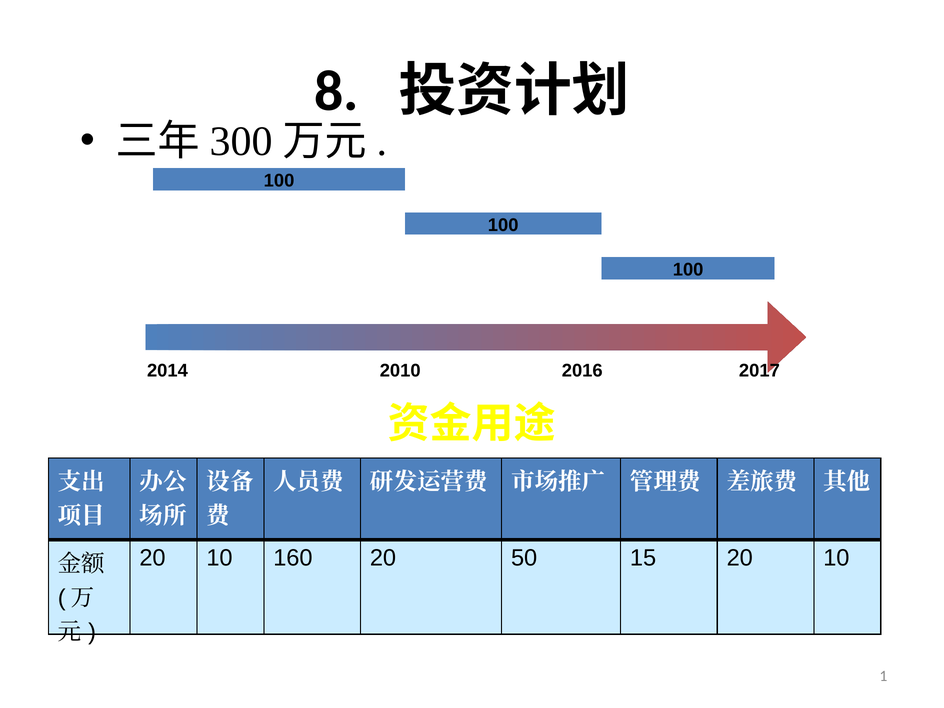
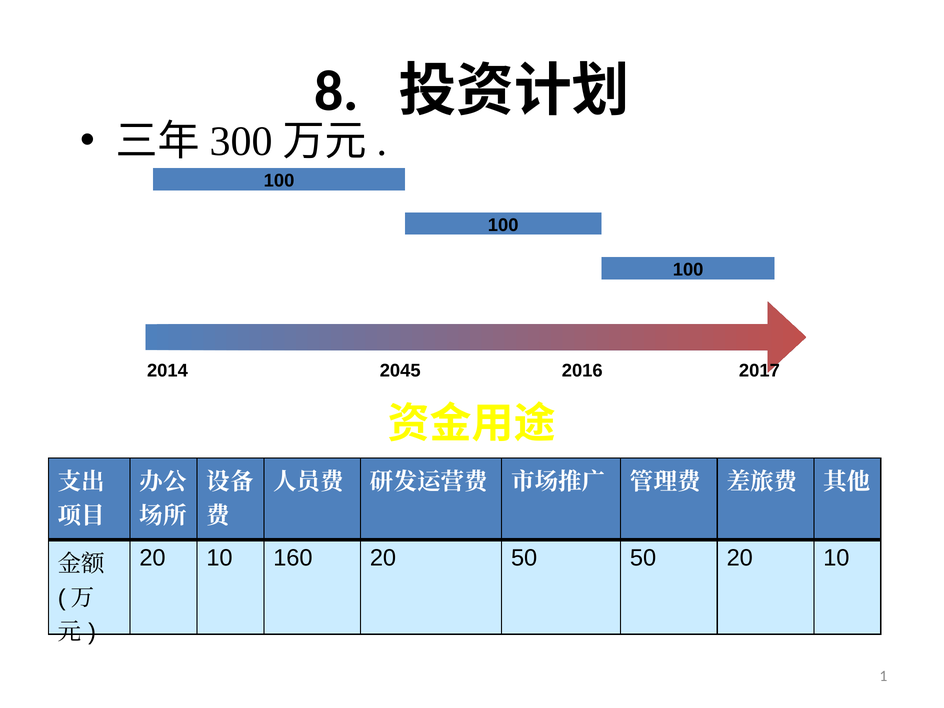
2010: 2010 -> 2045
50 15: 15 -> 50
